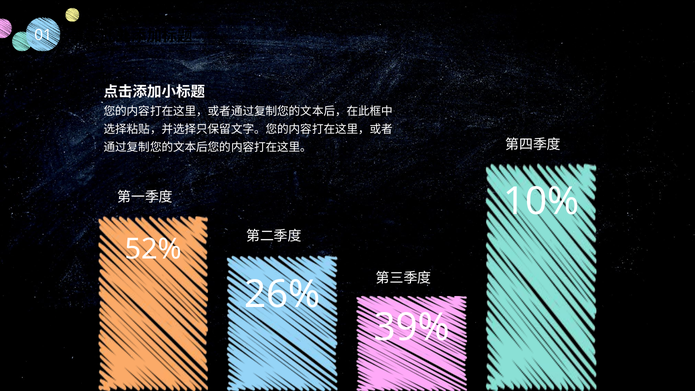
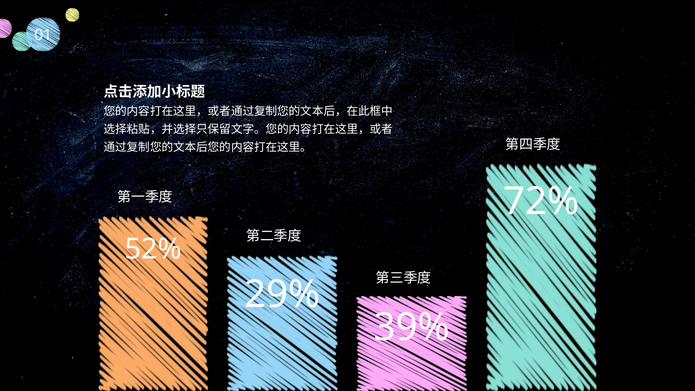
10%: 10% -> 72%
26%: 26% -> 29%
